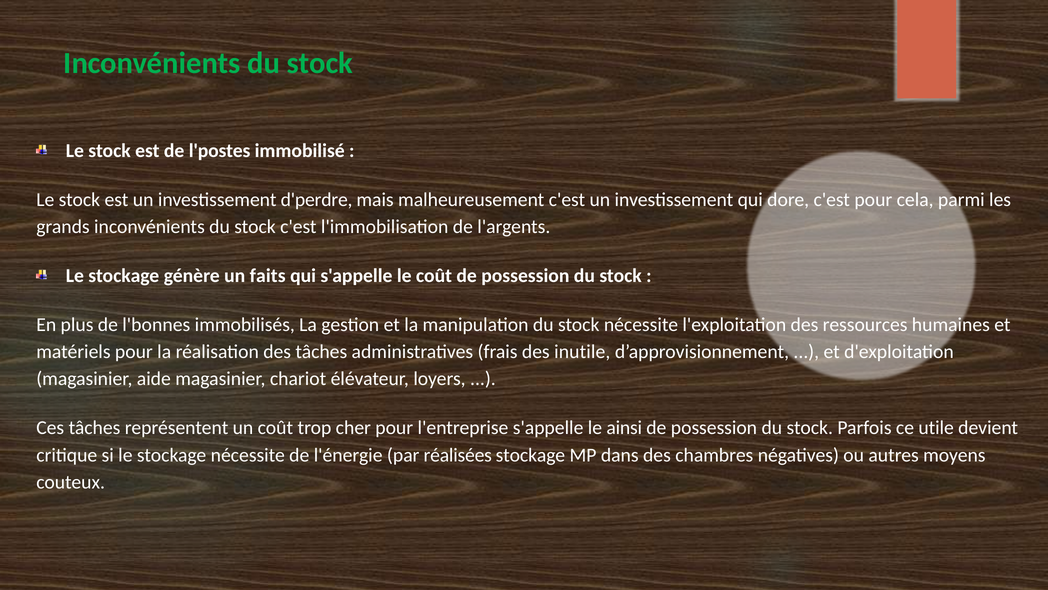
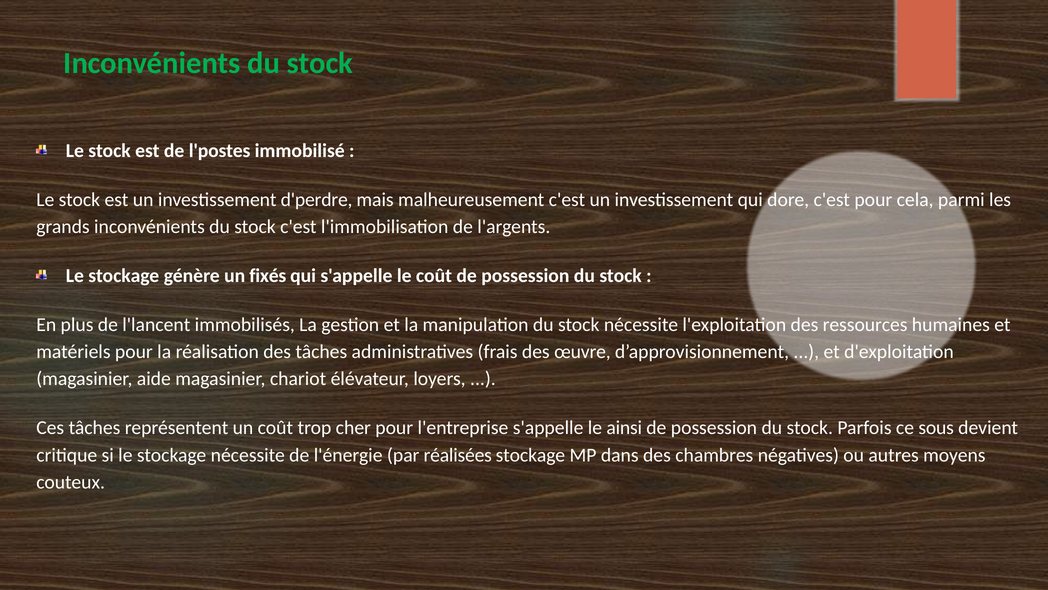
faits: faits -> fixés
l'bonnes: l'bonnes -> l'lancent
inutile: inutile -> œuvre
utile: utile -> sous
